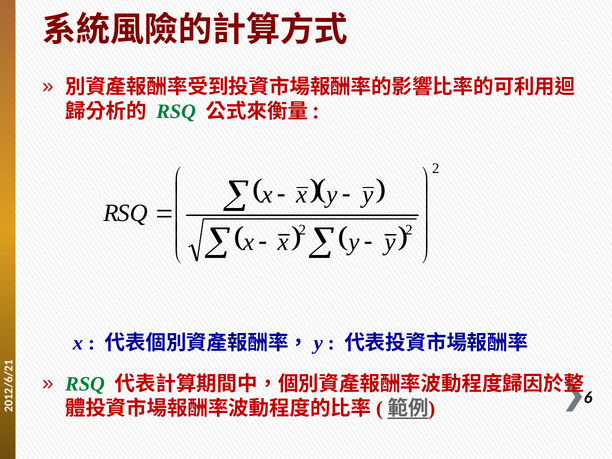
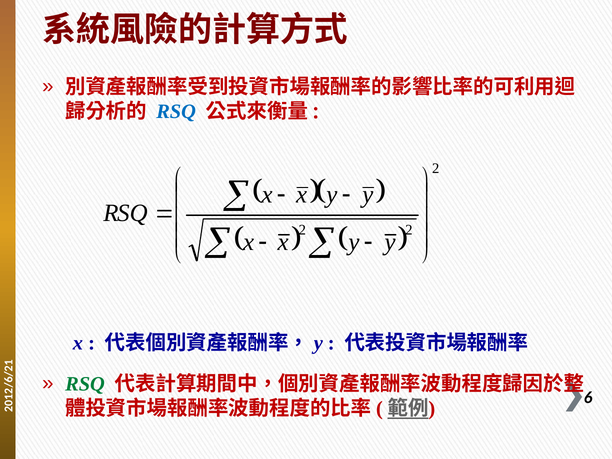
RSQ at (176, 112) colour: green -> blue
